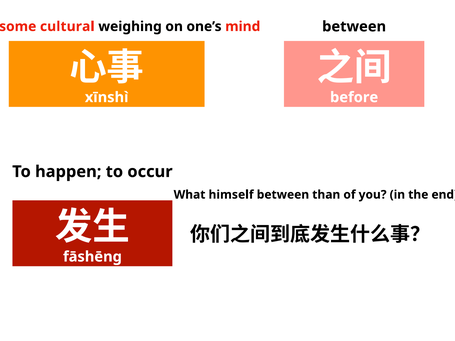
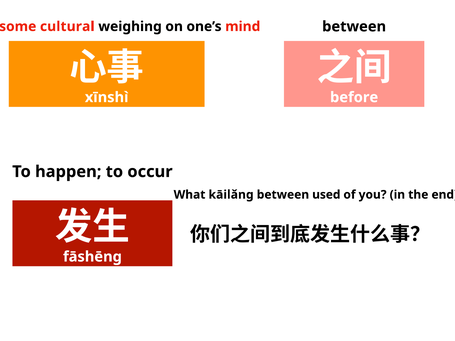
himself: himself -> kāilǎng
than: than -> used
